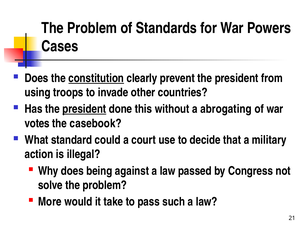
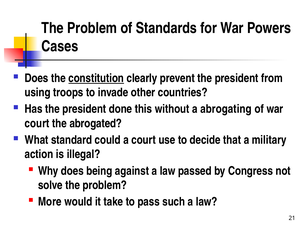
president at (84, 109) underline: present -> none
votes at (37, 123): votes -> court
casebook: casebook -> abrogated
